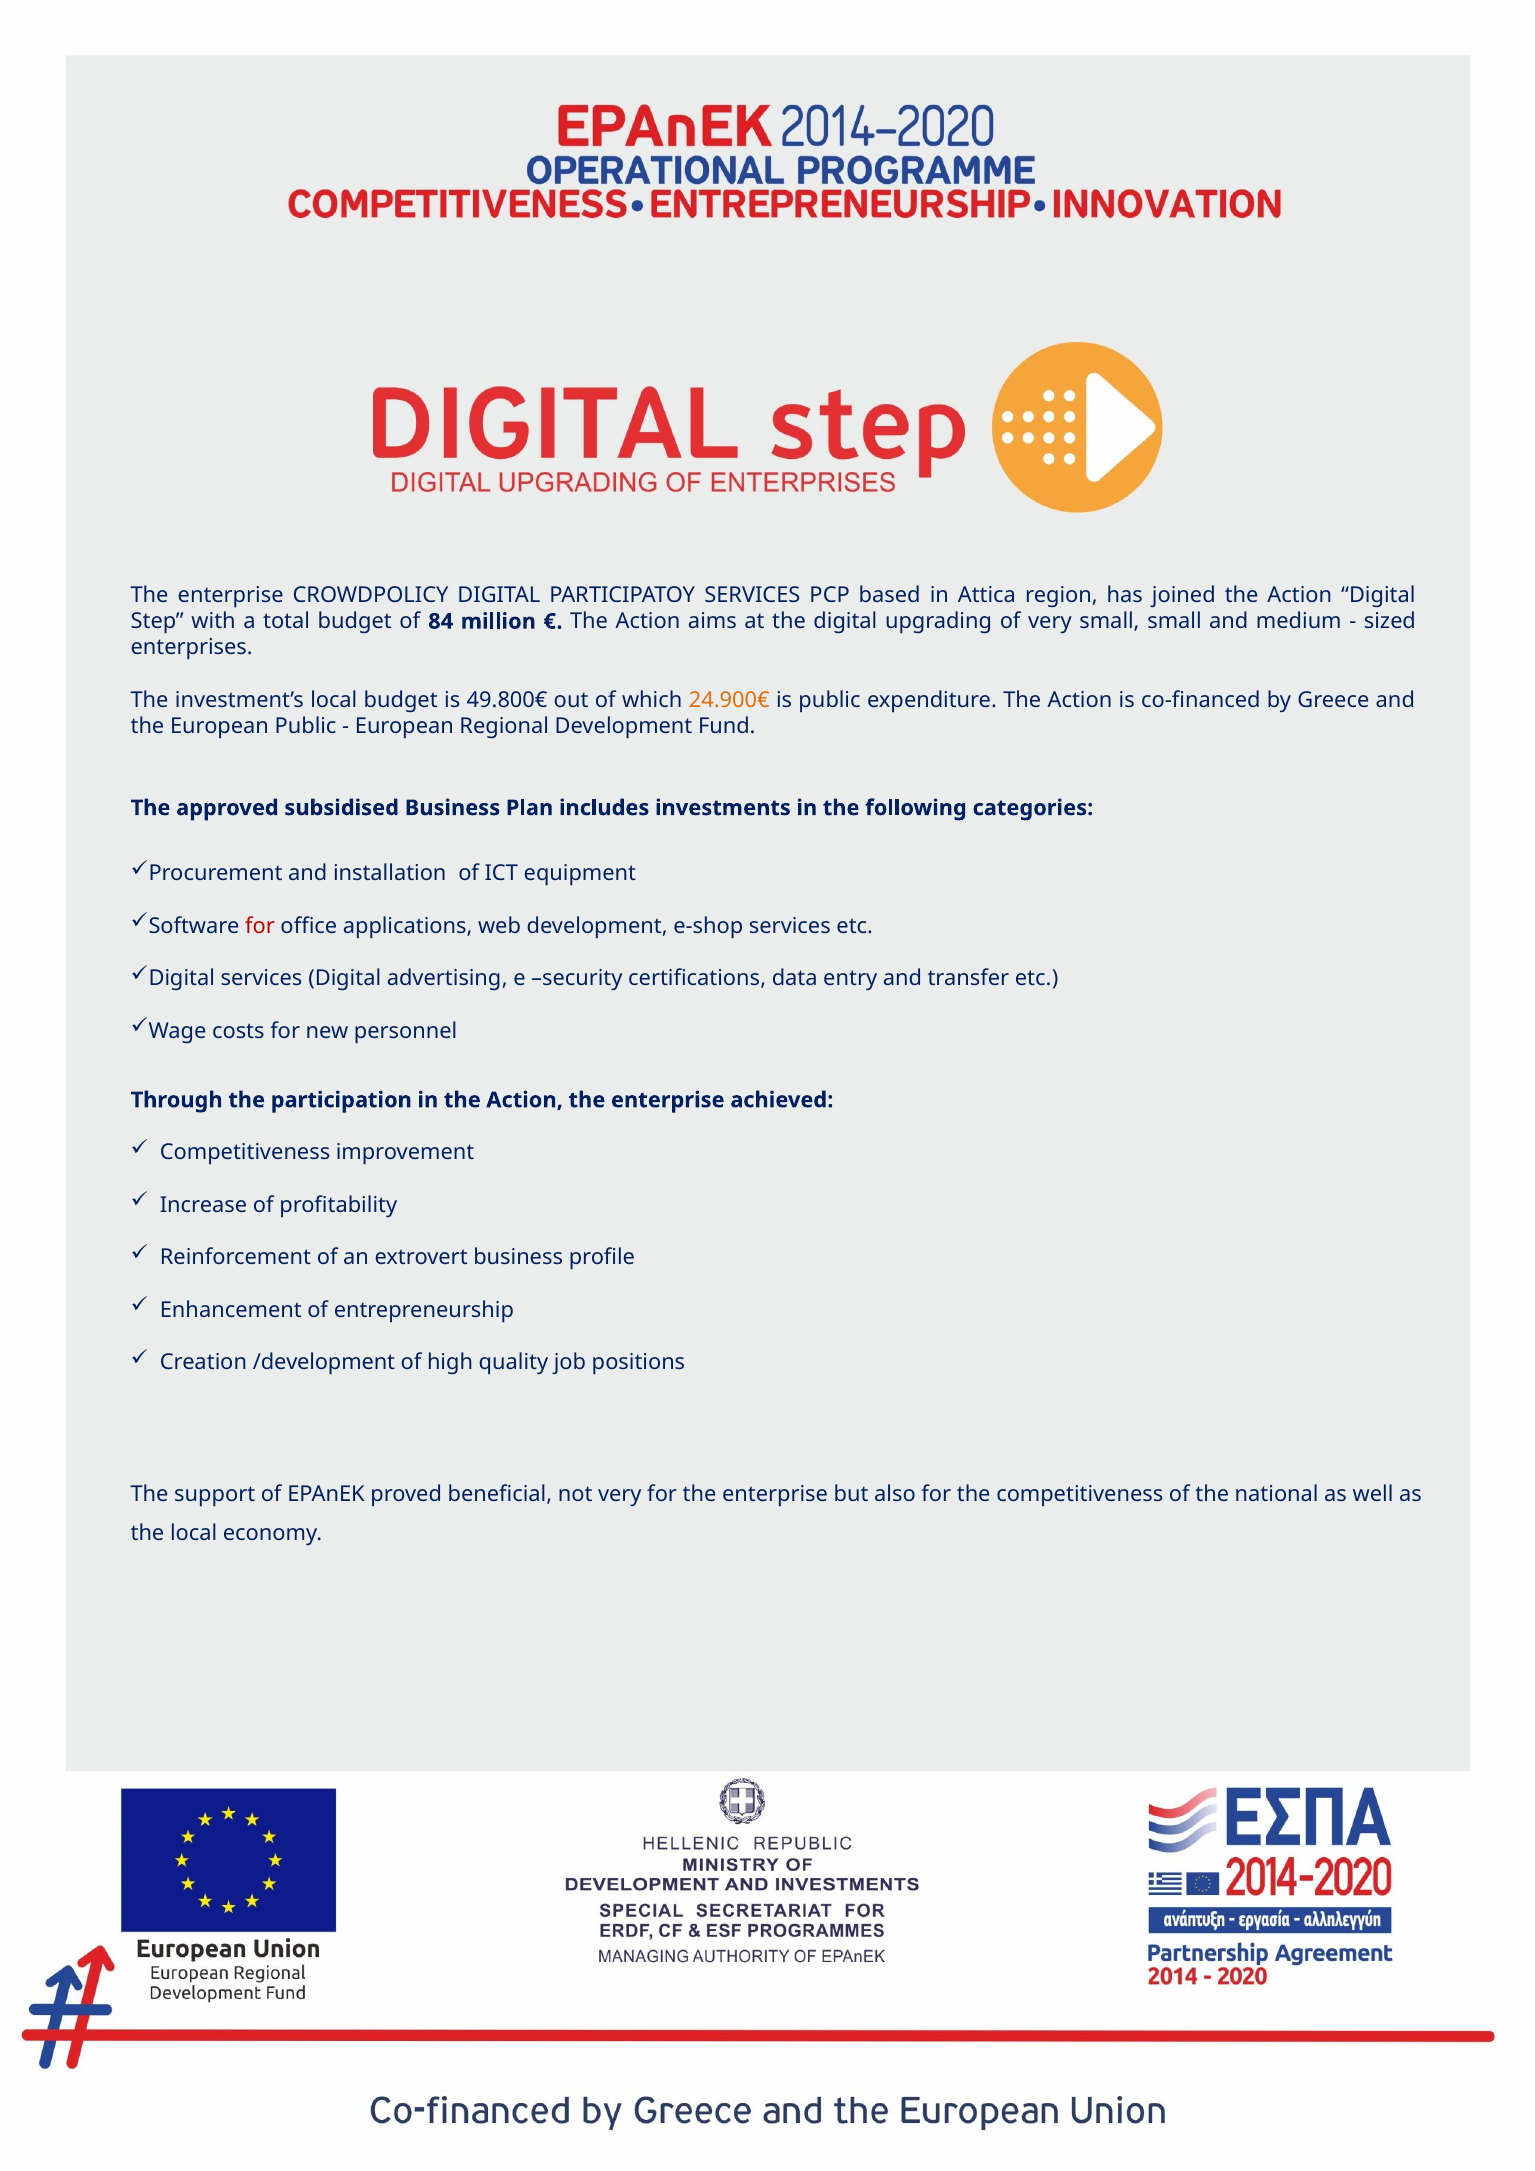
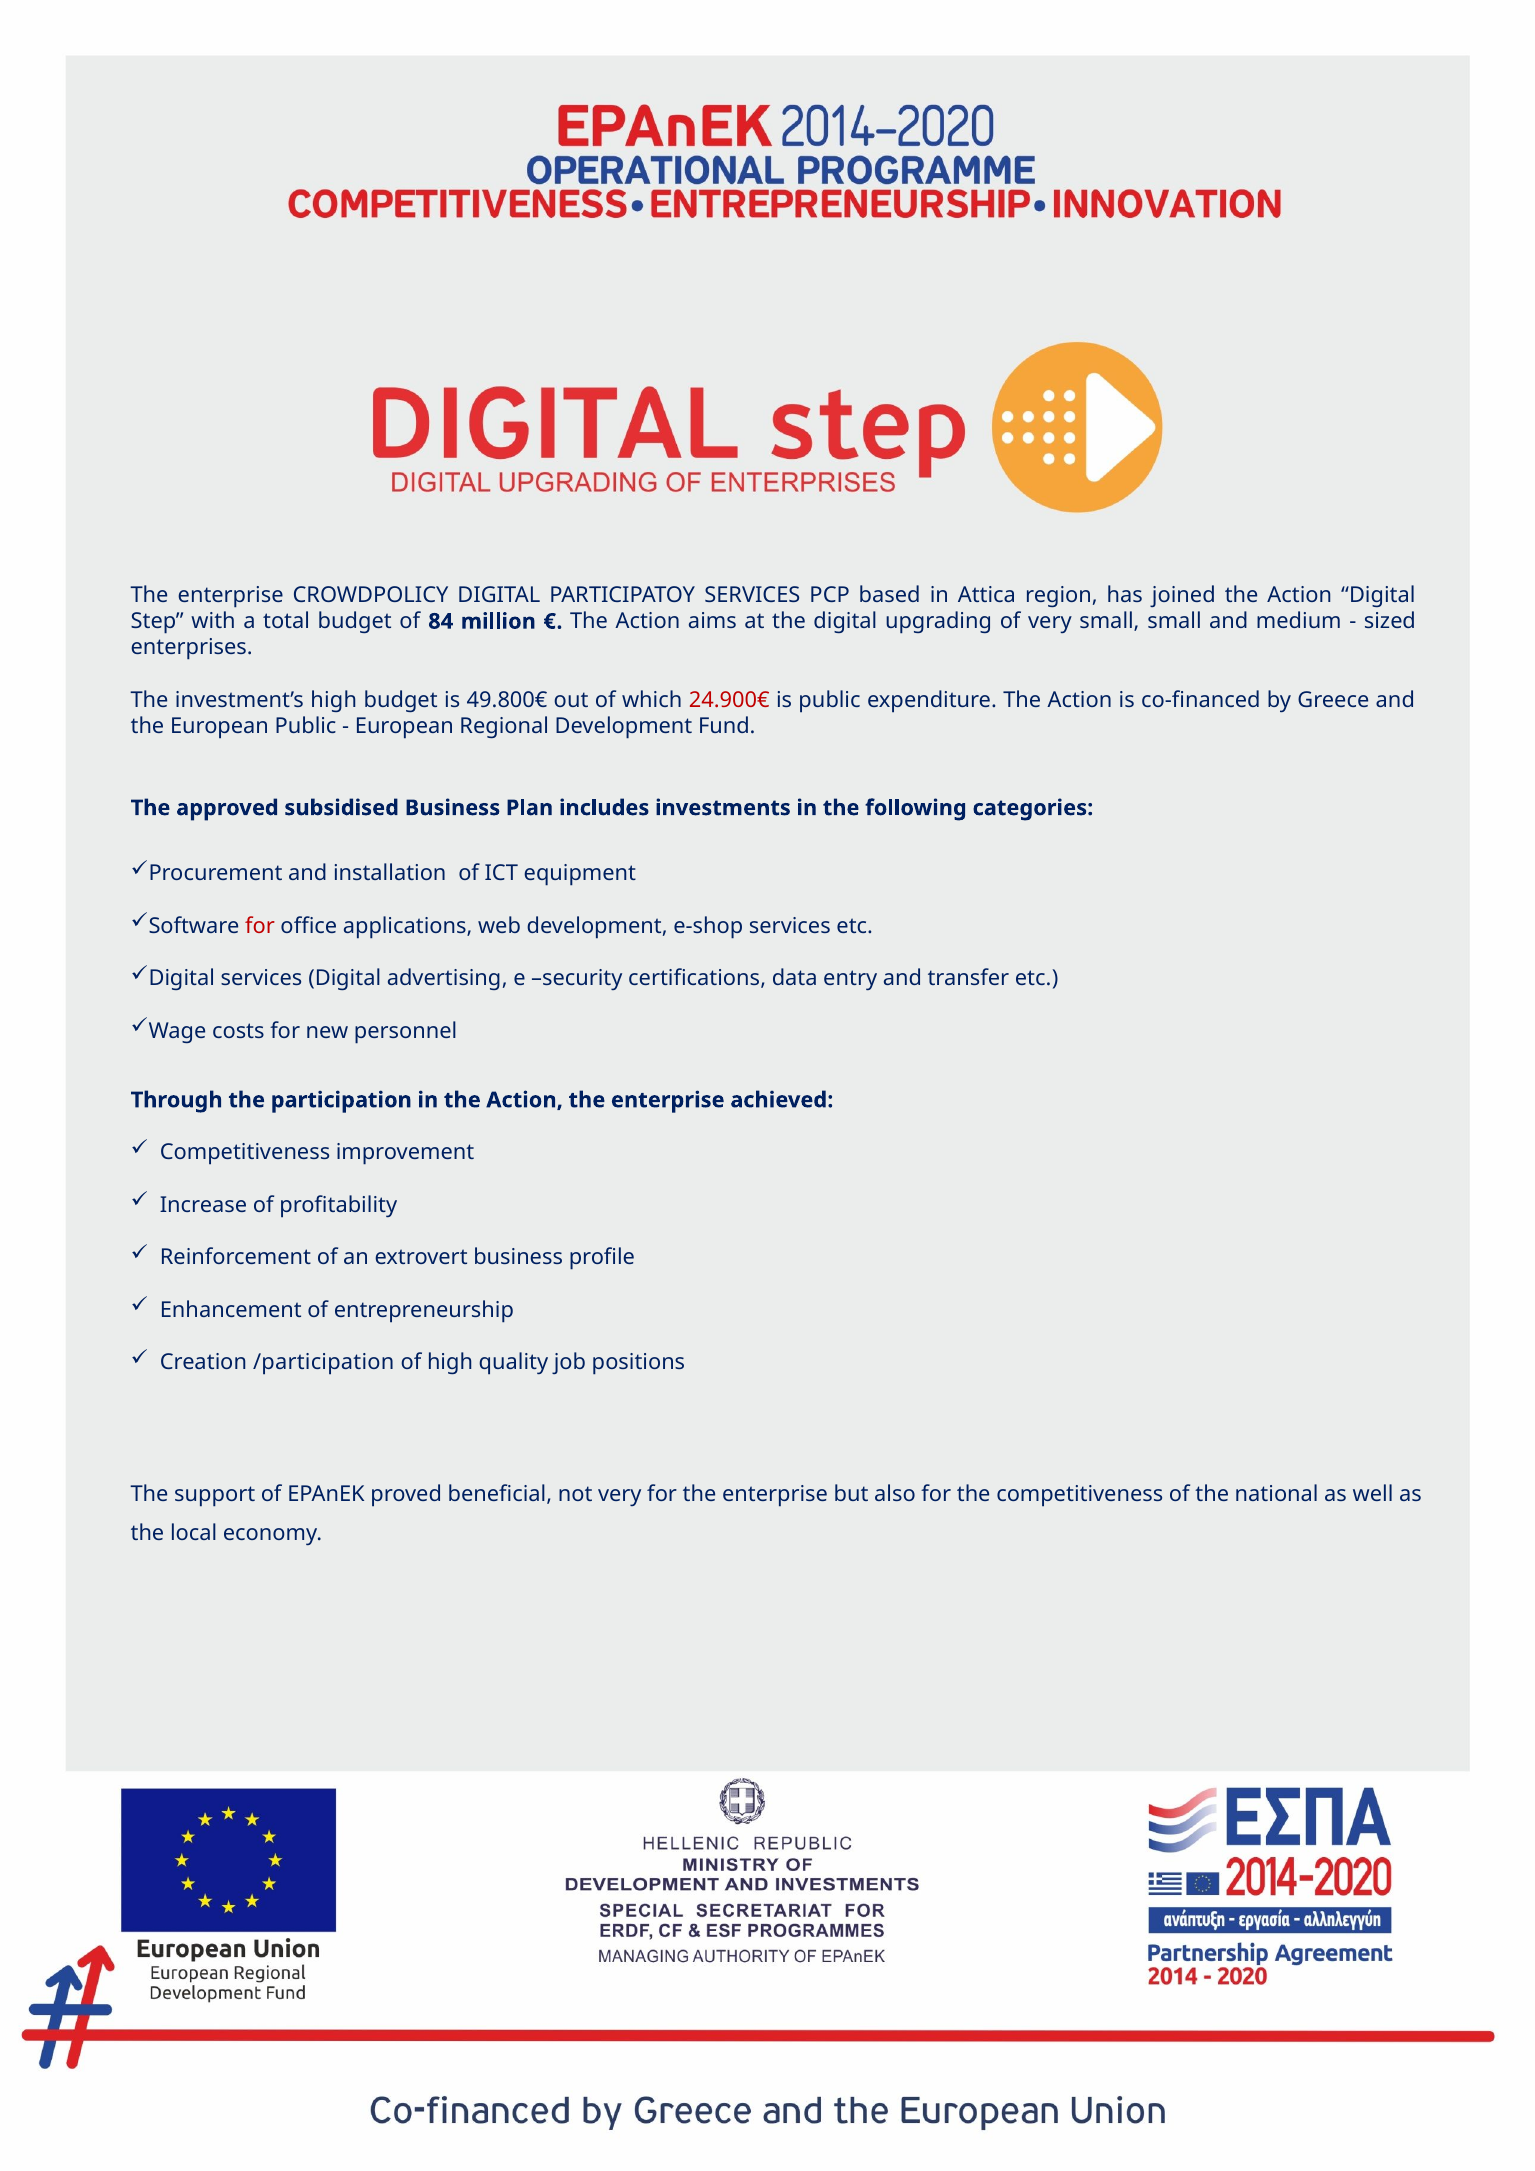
investment’s local: local -> high
24.900€ colour: orange -> red
/development: /development -> /participation
